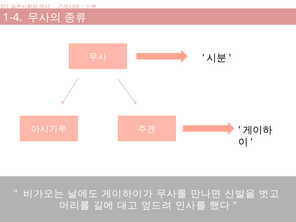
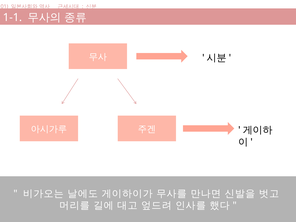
1-4: 1-4 -> 1-1
